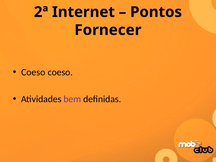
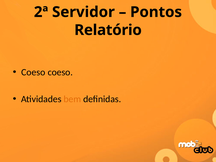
Internet: Internet -> Servidor
Fornecer: Fornecer -> Relatório
bem colour: purple -> orange
